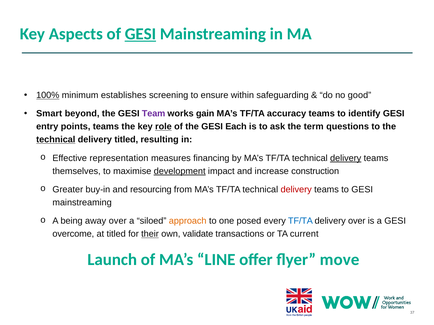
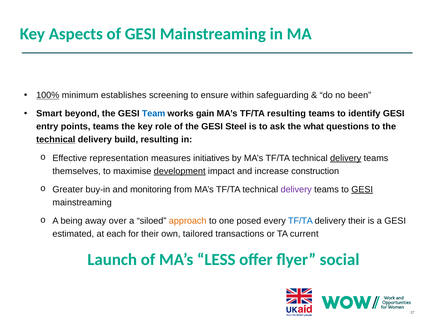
GESI at (140, 34) underline: present -> none
good: good -> been
Team colour: purple -> blue
TF/TA accuracy: accuracy -> resulting
role underline: present -> none
Each: Each -> Steel
term: term -> what
delivery titled: titled -> build
financing: financing -> initiatives
resourcing: resourcing -> monitoring
delivery at (296, 190) colour: red -> purple
GESI at (362, 190) underline: none -> present
delivery over: over -> their
overcome: overcome -> estimated
at titled: titled -> each
their at (150, 234) underline: present -> none
validate: validate -> tailored
LINE: LINE -> LESS
move: move -> social
